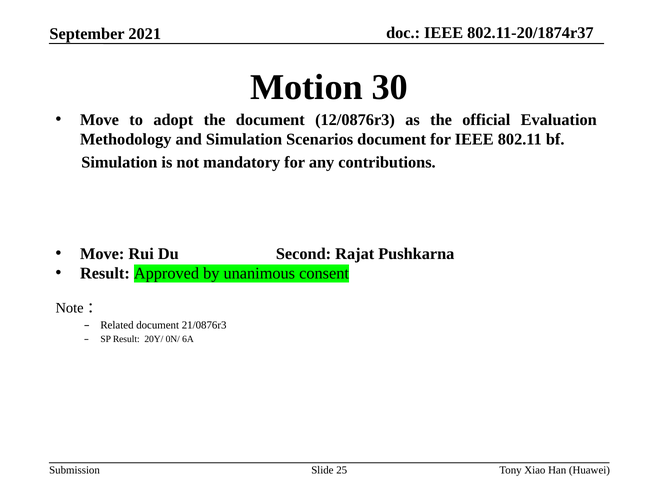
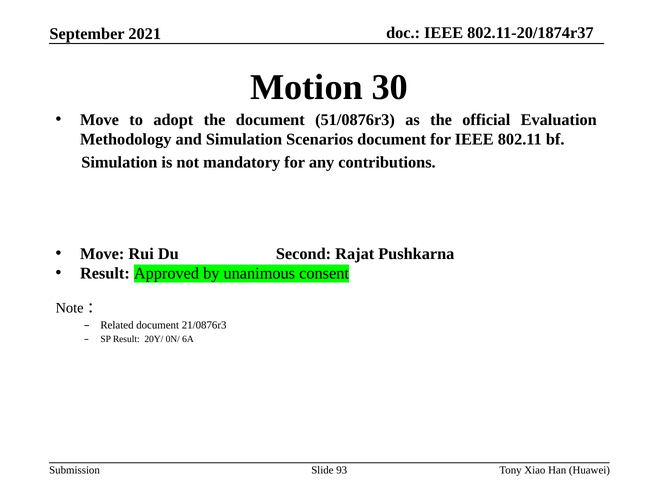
12/0876r3: 12/0876r3 -> 51/0876r3
25: 25 -> 93
